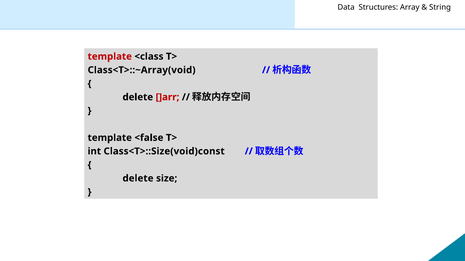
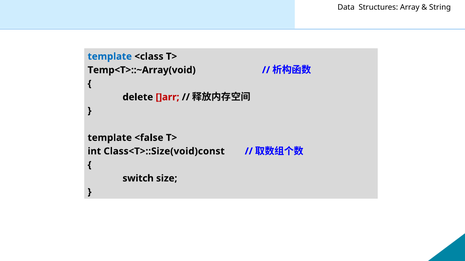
template at (110, 57) colour: red -> blue
Class<T>::~Array(void: Class<T>::~Array(void -> Temp<T>::~Array(void
delete at (138, 179): delete -> switch
